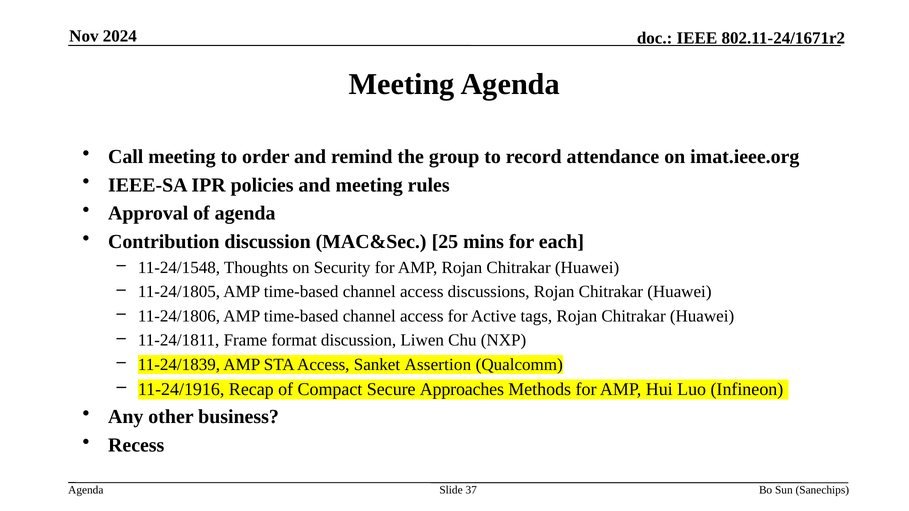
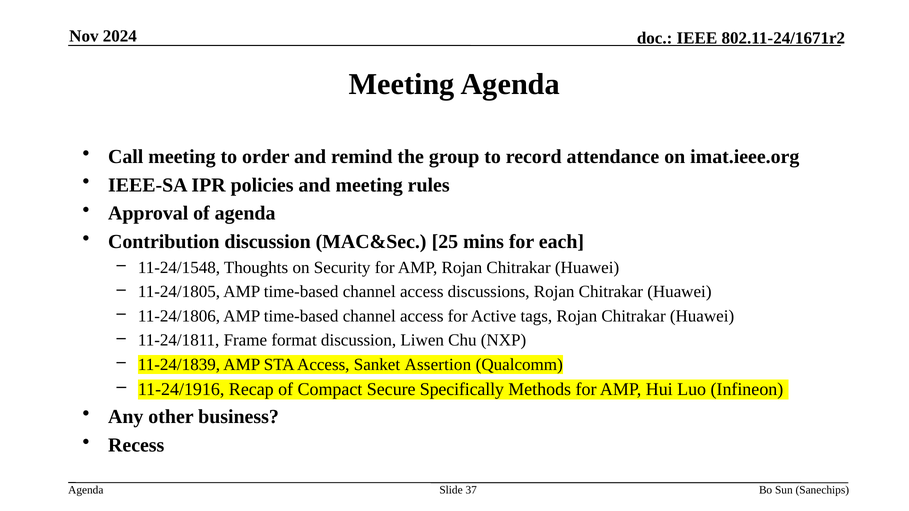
Approaches: Approaches -> Specifically
